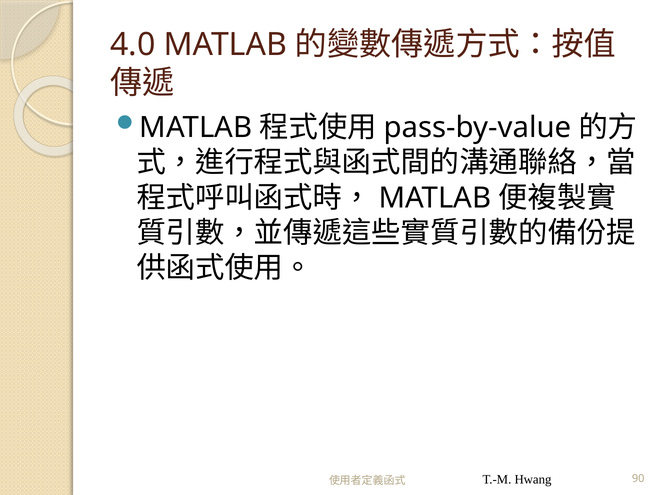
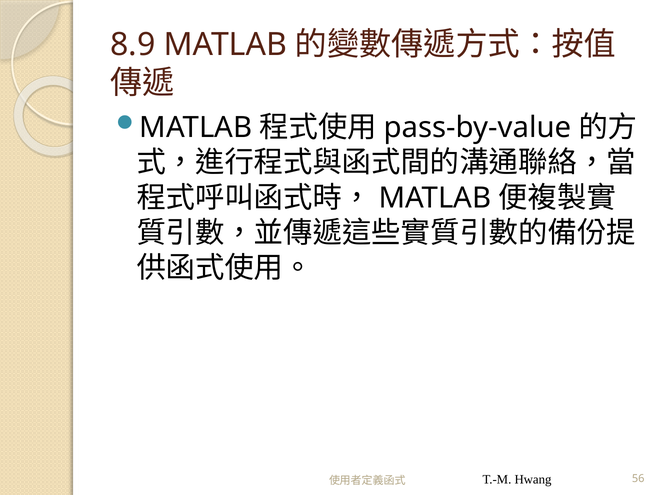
4.0: 4.0 -> 8.9
90: 90 -> 56
